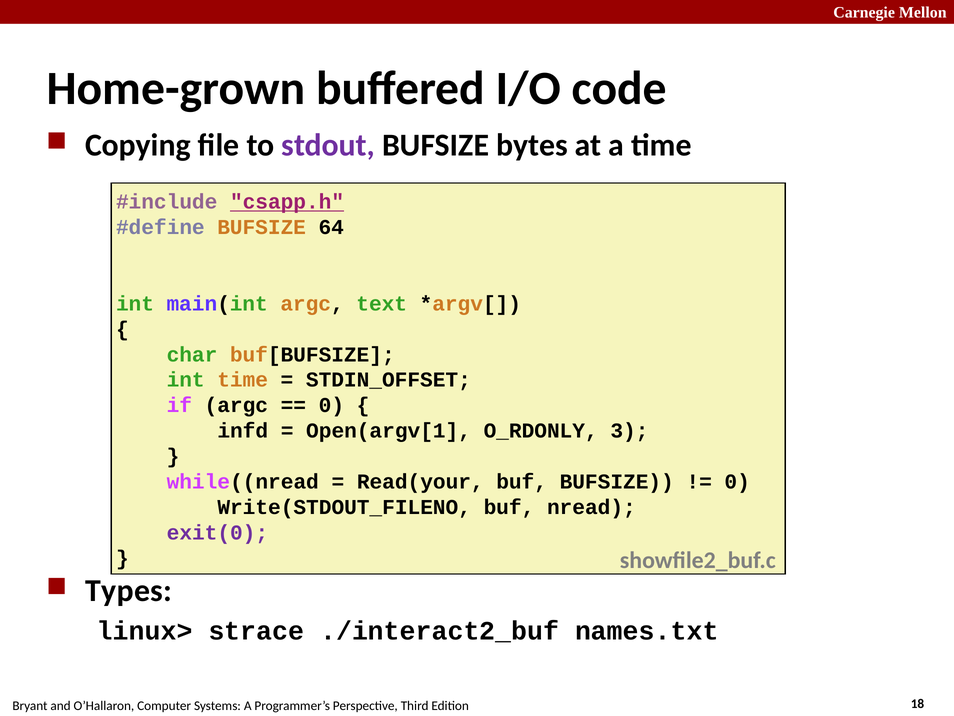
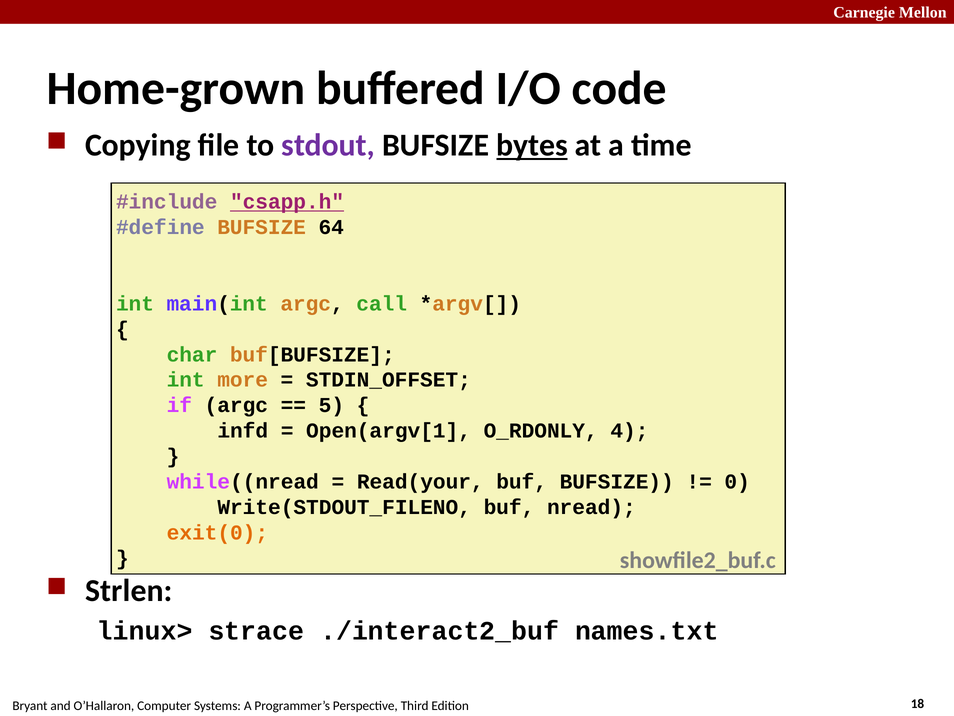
bytes underline: none -> present
text: text -> call
int time: time -> more
0 at (331, 405): 0 -> 5
3: 3 -> 4
exit(0 colour: purple -> orange
Types: Types -> Strlen
